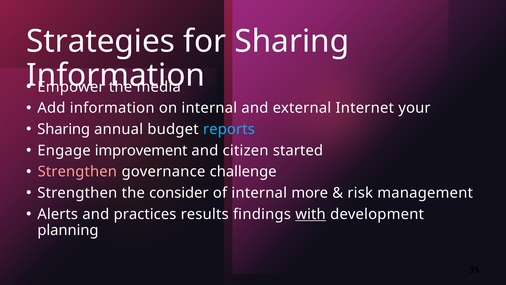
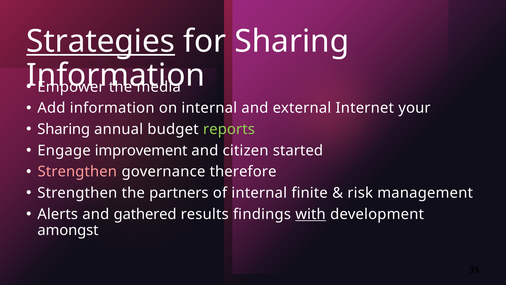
Strategies underline: none -> present
reports colour: light blue -> light green
challenge: challenge -> therefore
consider: consider -> partners
more: more -> finite
practices: practices -> gathered
planning: planning -> amongst
